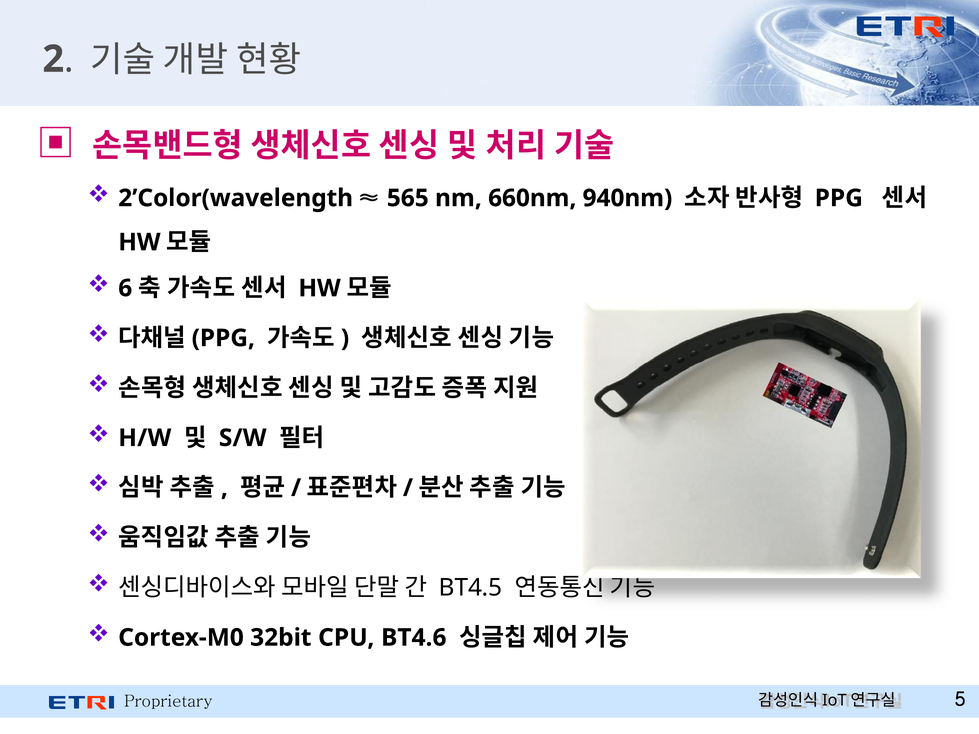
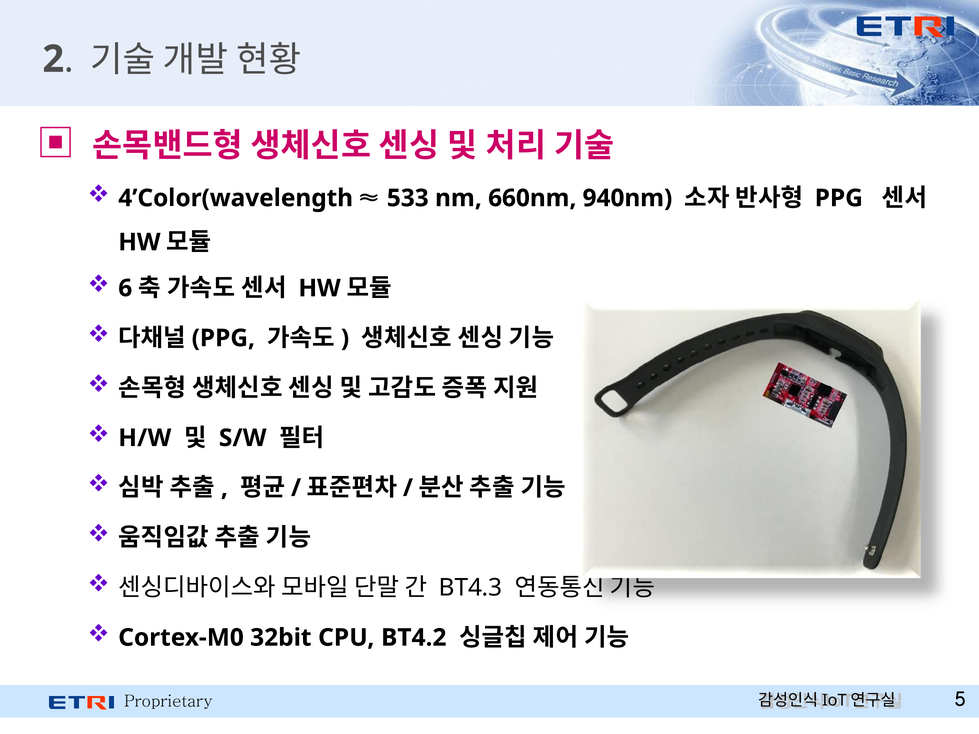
2’Color(wavelength: 2’Color(wavelength -> 4’Color(wavelength
565: 565 -> 533
BT4.5: BT4.5 -> BT4.3
BT4.6: BT4.6 -> BT4.2
